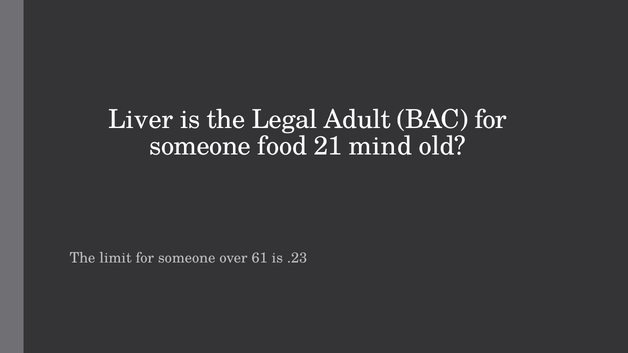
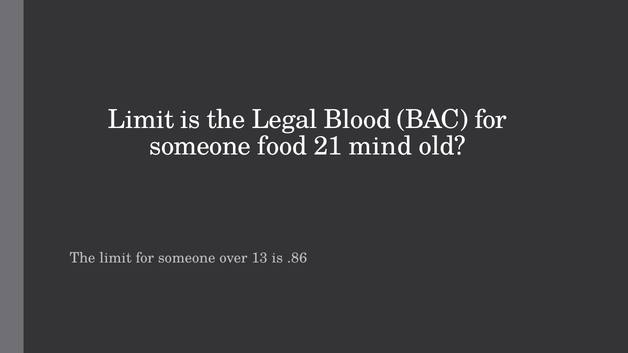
Liver at (141, 120): Liver -> Limit
Adult: Adult -> Blood
61: 61 -> 13
.23: .23 -> .86
